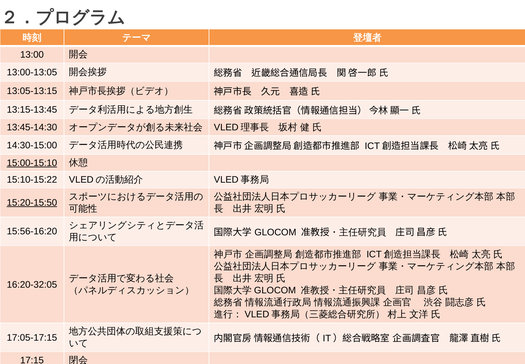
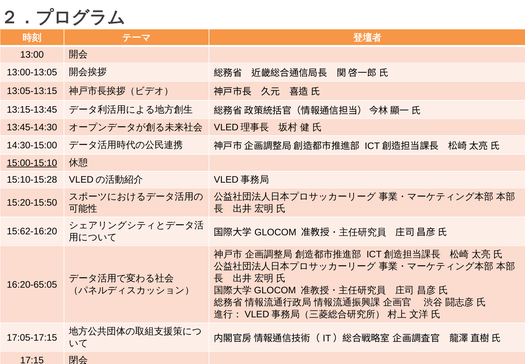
15:10-15:22: 15:10-15:22 -> 15:10-15:28
15:20-15:50 underline: present -> none
15:56-16:20: 15:56-16:20 -> 15:62-16:20
16:20-32:05: 16:20-32:05 -> 16:20-65:05
